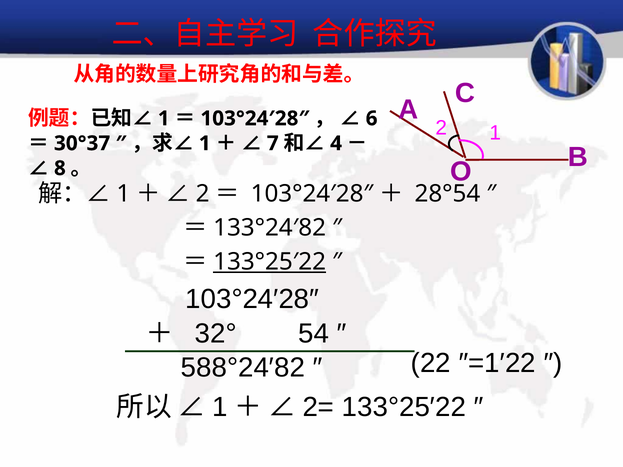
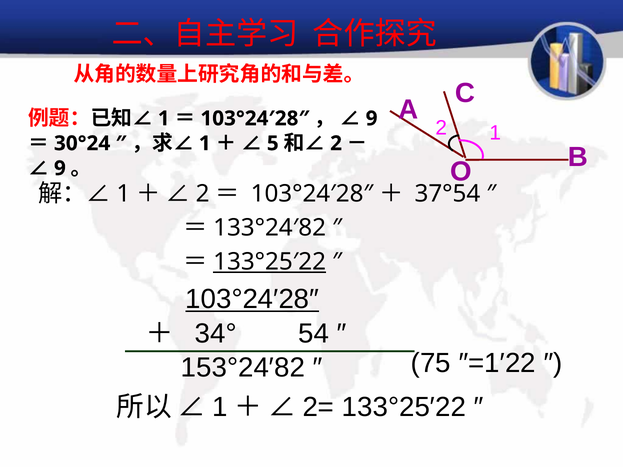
6 at (372, 119): 6 -> 9
30°37: 30°37 -> 30°24
7: 7 -> 5
4 at (336, 143): 4 -> 2
8 at (60, 168): 8 -> 9
28°54: 28°54 -> 37°54
103°24′28″ at (252, 299) underline: none -> present
32°: 32° -> 34°
588°24′82: 588°24′82 -> 153°24′82
22: 22 -> 75
